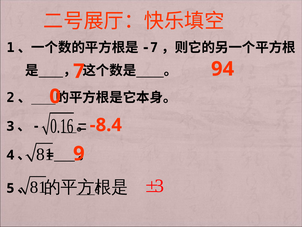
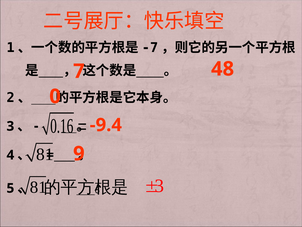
94: 94 -> 48
-8.4: -8.4 -> -9.4
